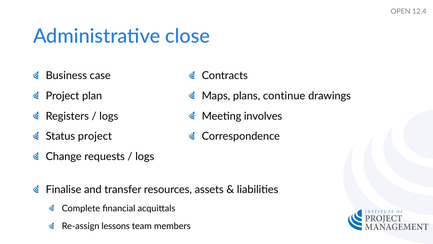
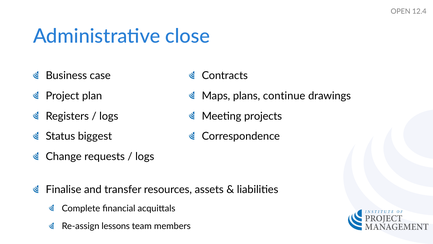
involves: involves -> projects
Status project: project -> biggest
